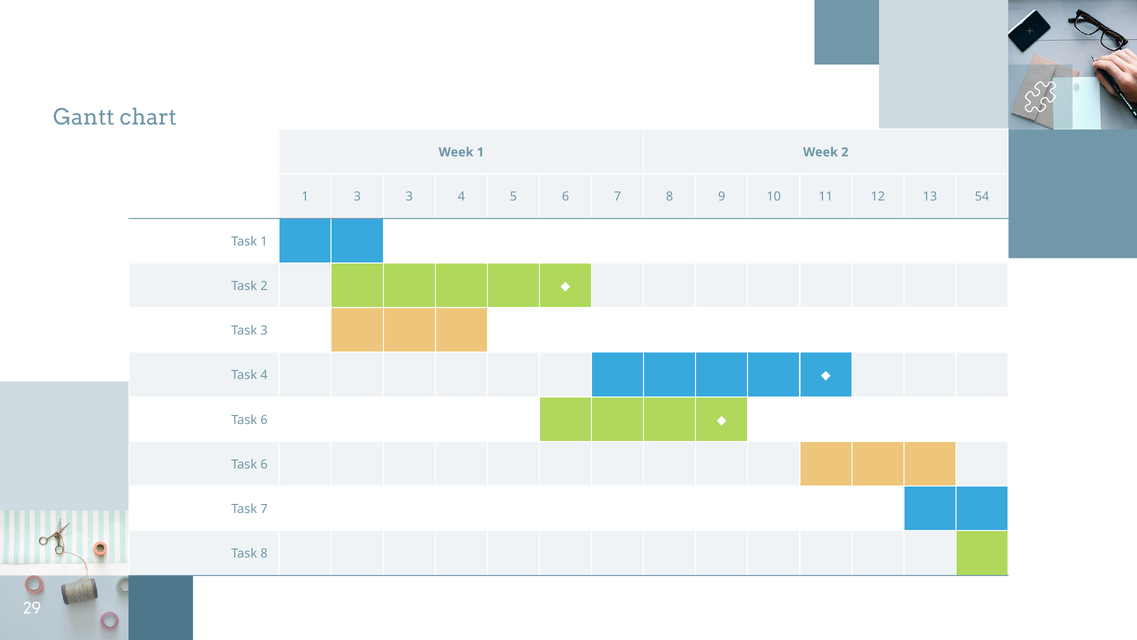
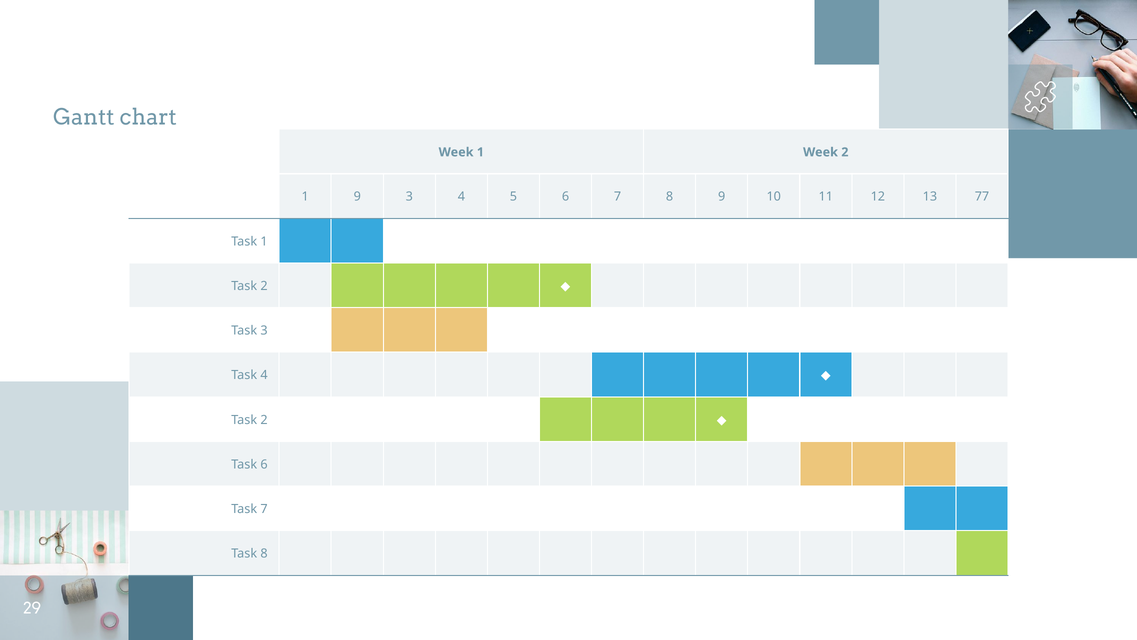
1 3: 3 -> 9
54: 54 -> 77
6 at (264, 420): 6 -> 2
